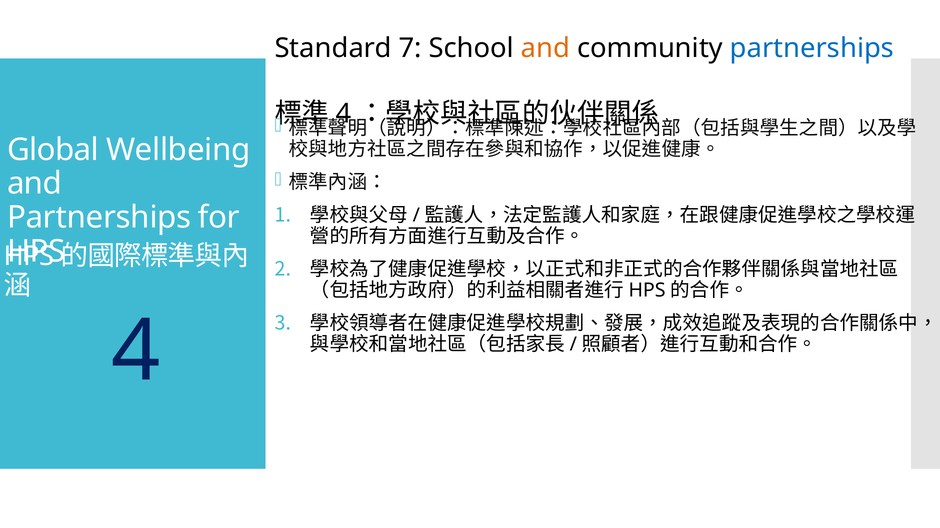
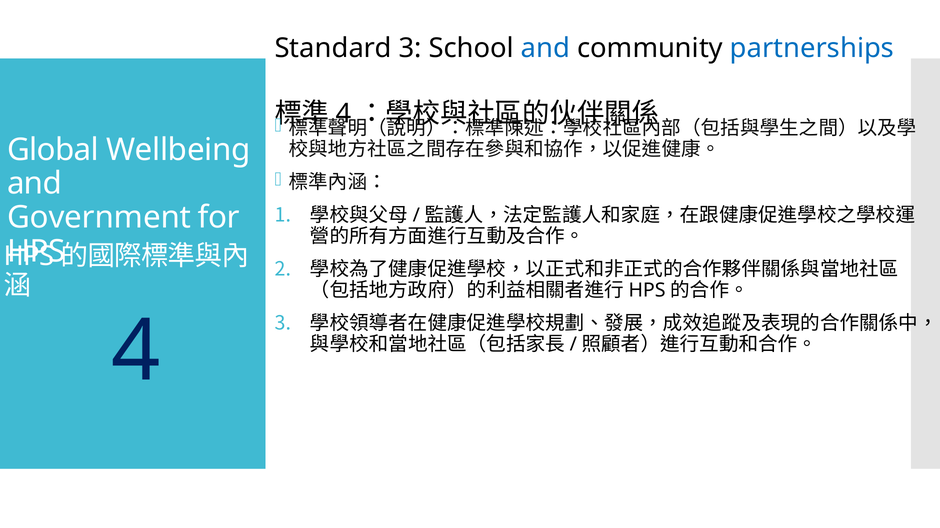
Standard 7: 7 -> 3
and at (546, 48) colour: orange -> blue
Partnerships at (99, 218): Partnerships -> Government
